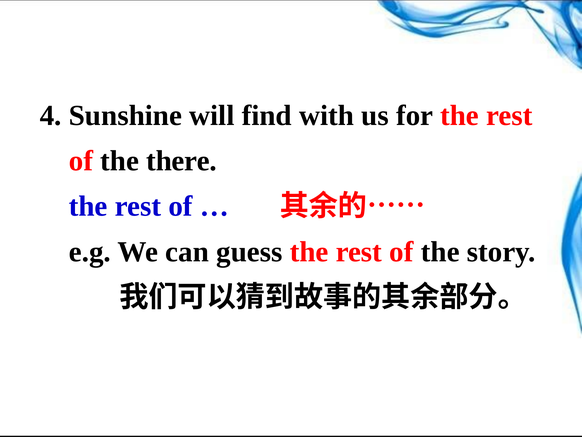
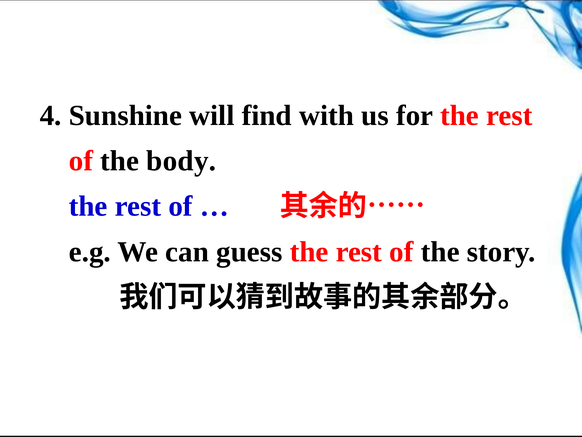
there: there -> body
